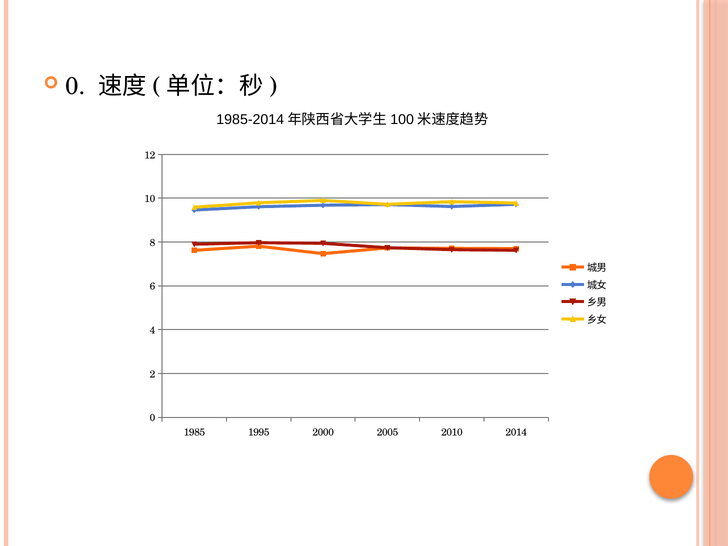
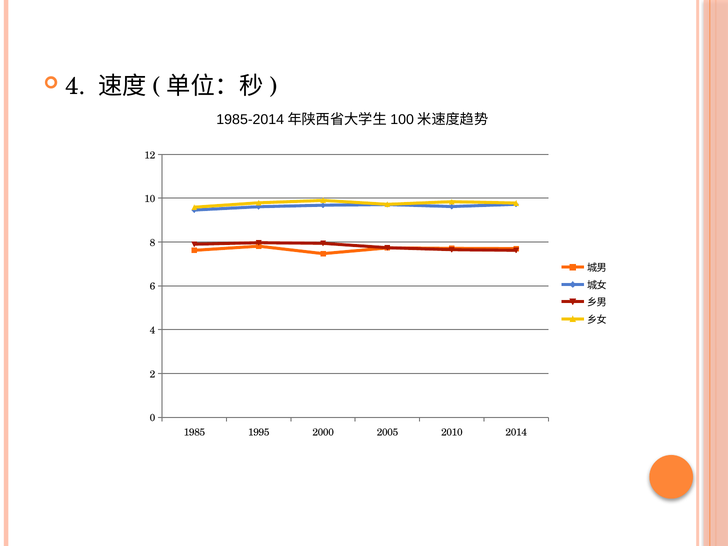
0 at (76, 86): 0 -> 4
